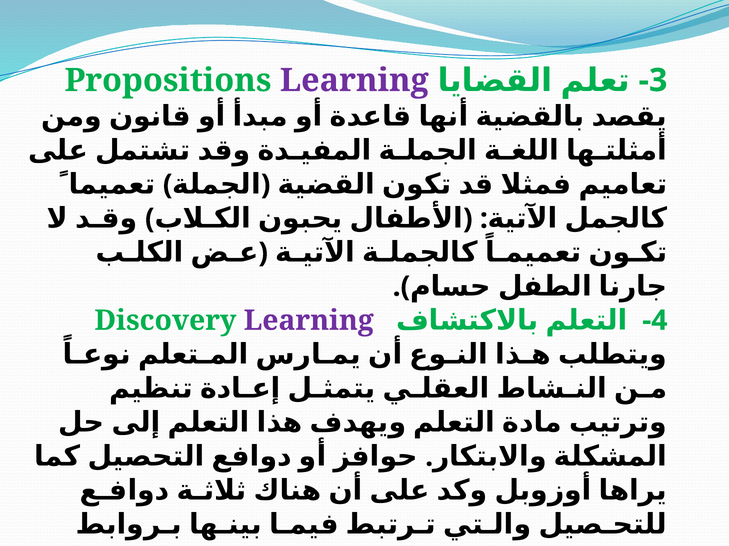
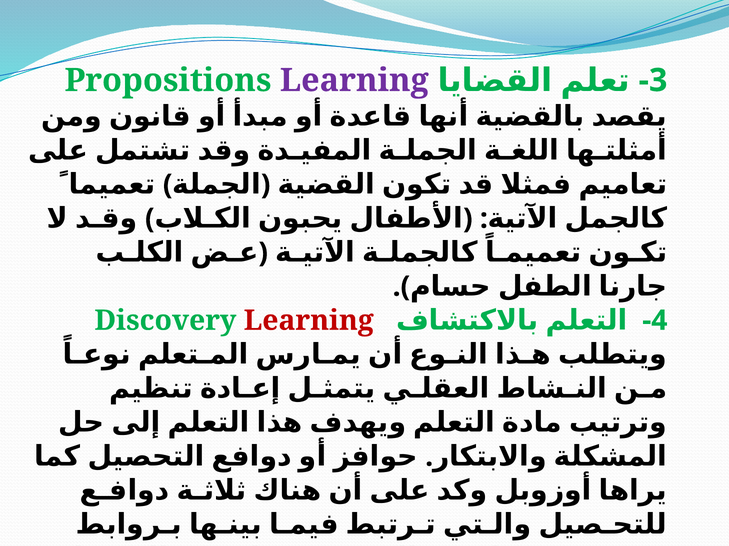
Learning at (309, 321) colour: purple -> red
